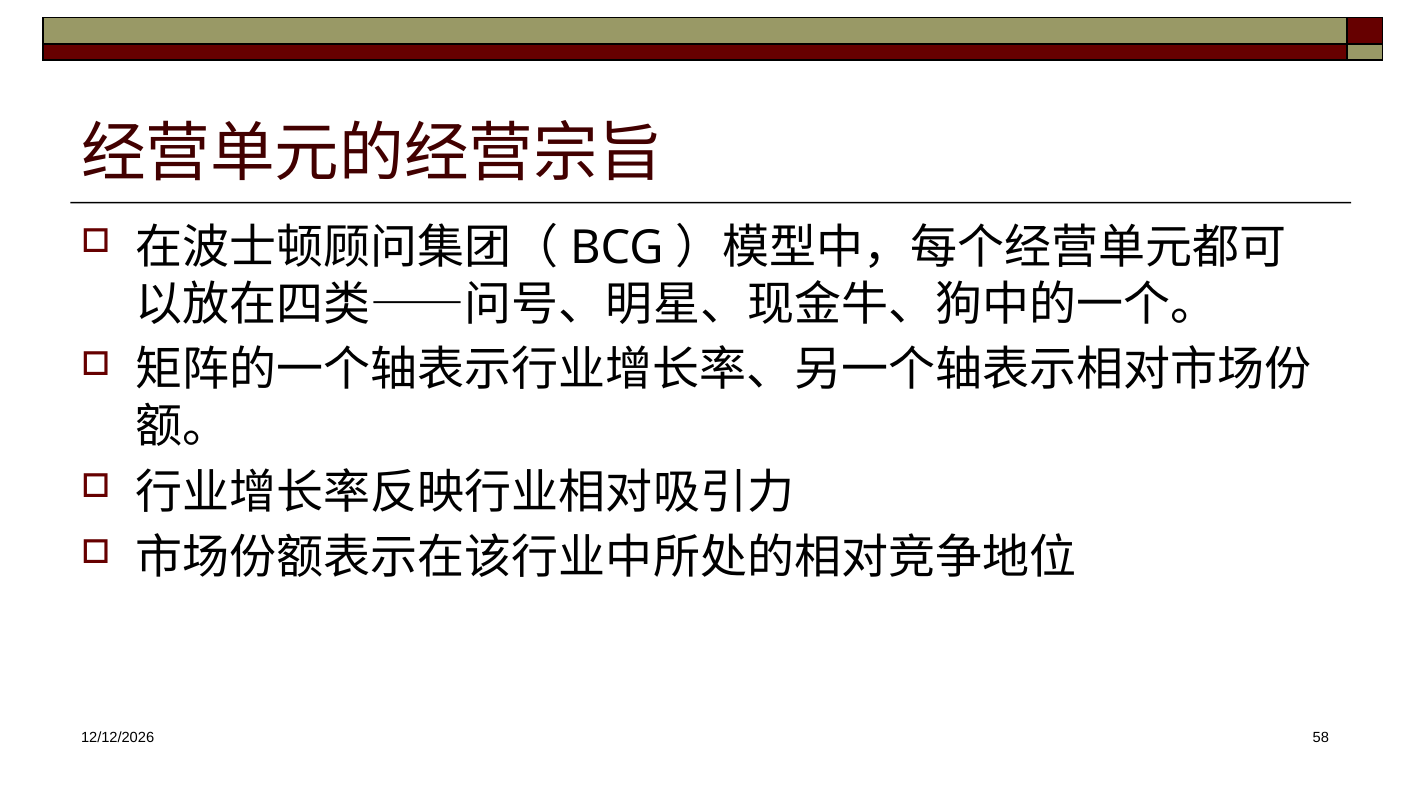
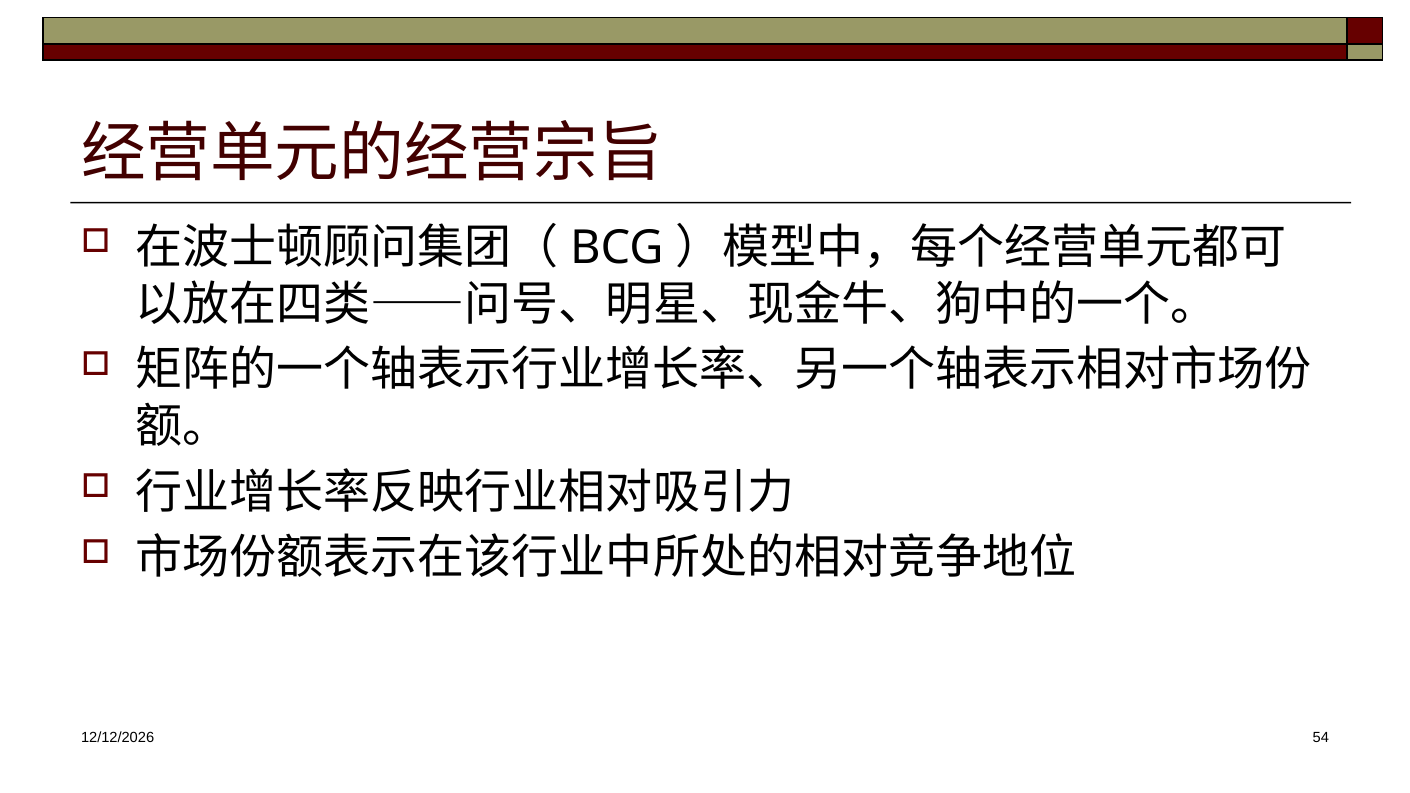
58: 58 -> 54
